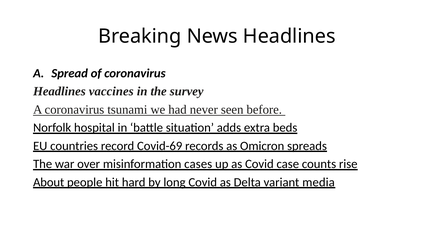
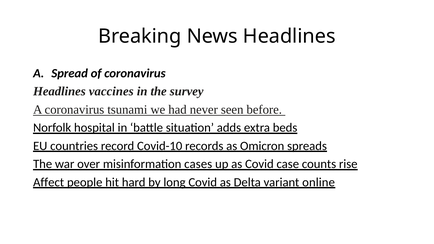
Covid-69: Covid-69 -> Covid-10
About: About -> Affect
media: media -> online
